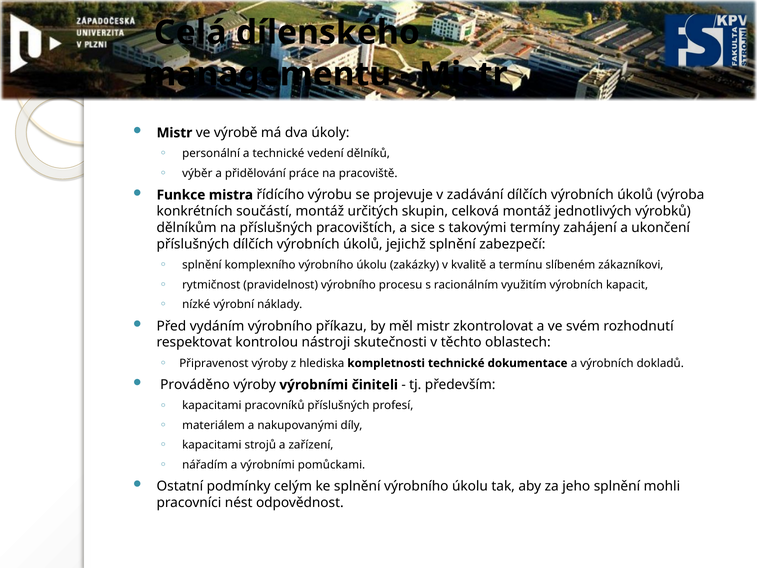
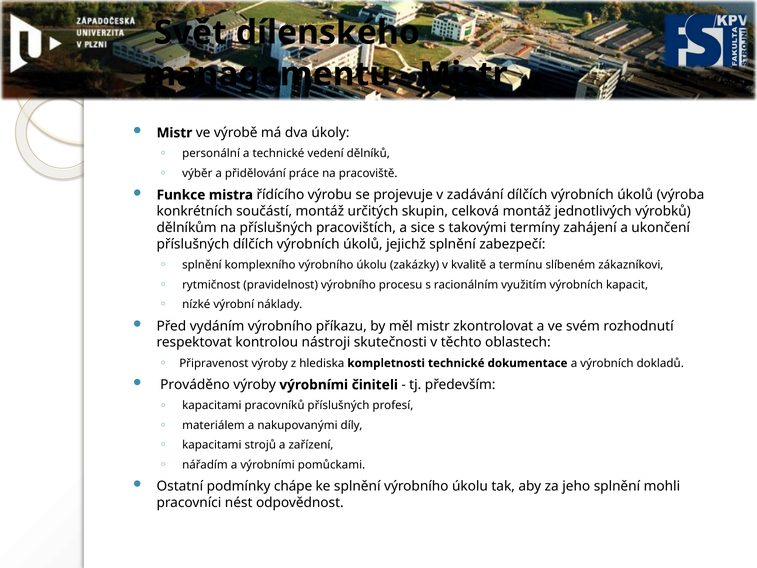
Celá: Celá -> Svět
celým: celým -> chápe
